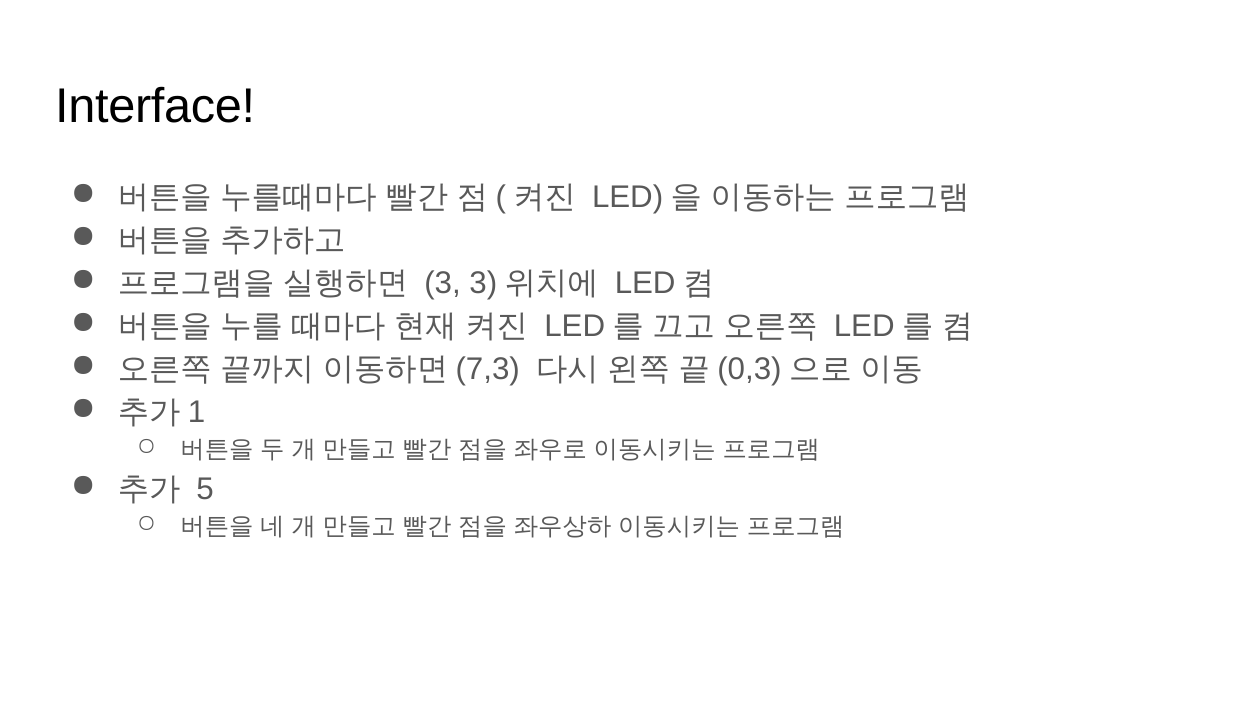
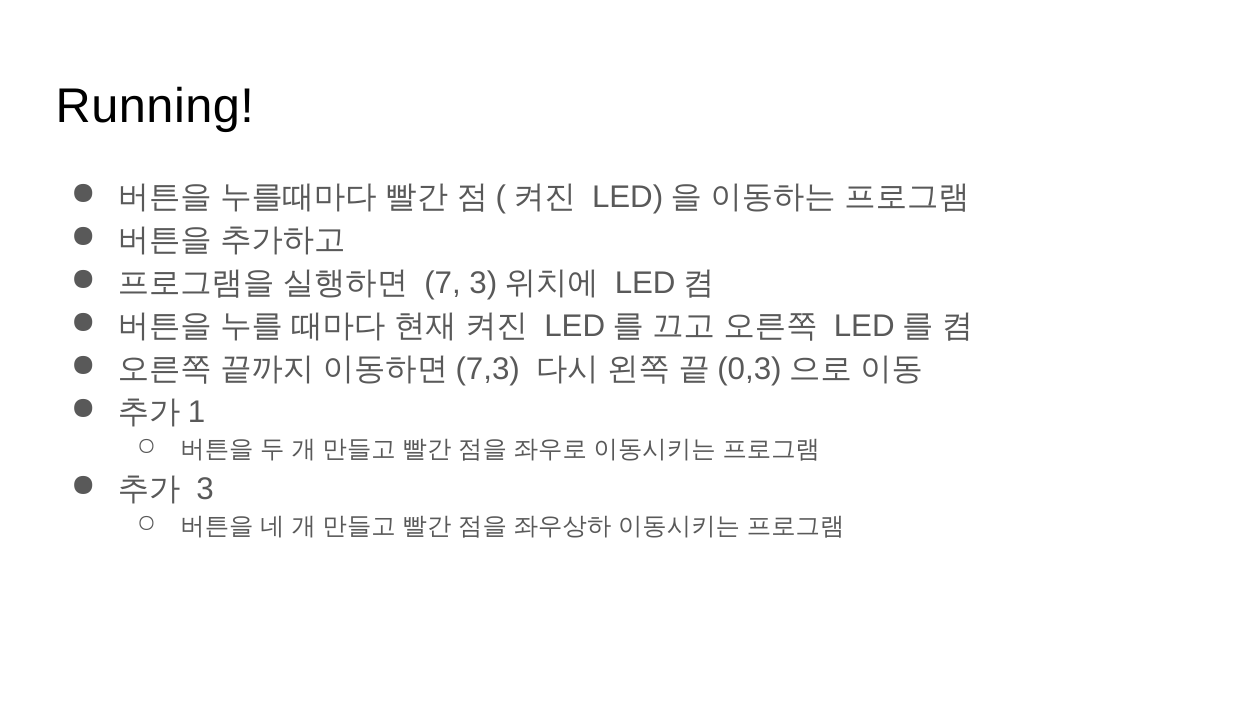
Interface: Interface -> Running
3 at (443, 283): 3 -> 7
5 at (205, 490): 5 -> 3
